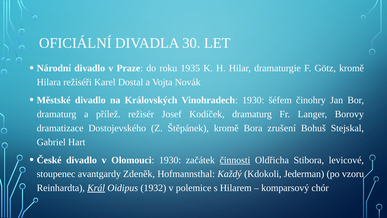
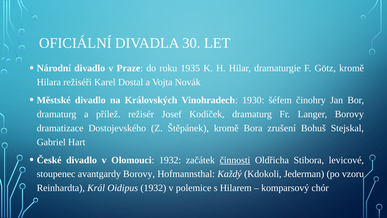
Olomouci 1930: 1930 -> 1932
avantgardy Zdeněk: Zdeněk -> Borovy
Král underline: present -> none
